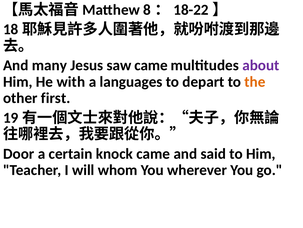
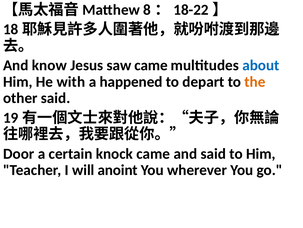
many: many -> know
about colour: purple -> blue
languages: languages -> happened
other first: first -> said
whom: whom -> anoint
